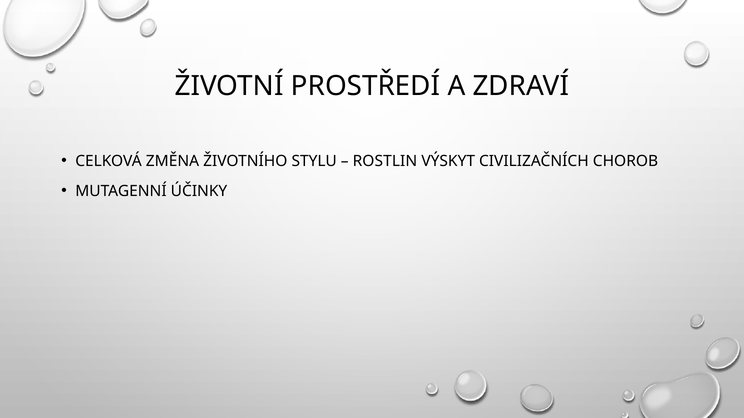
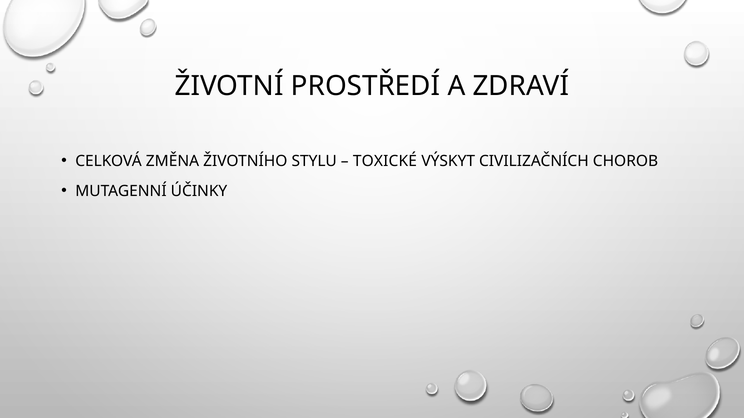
ROSTLIN: ROSTLIN -> TOXICKÉ
